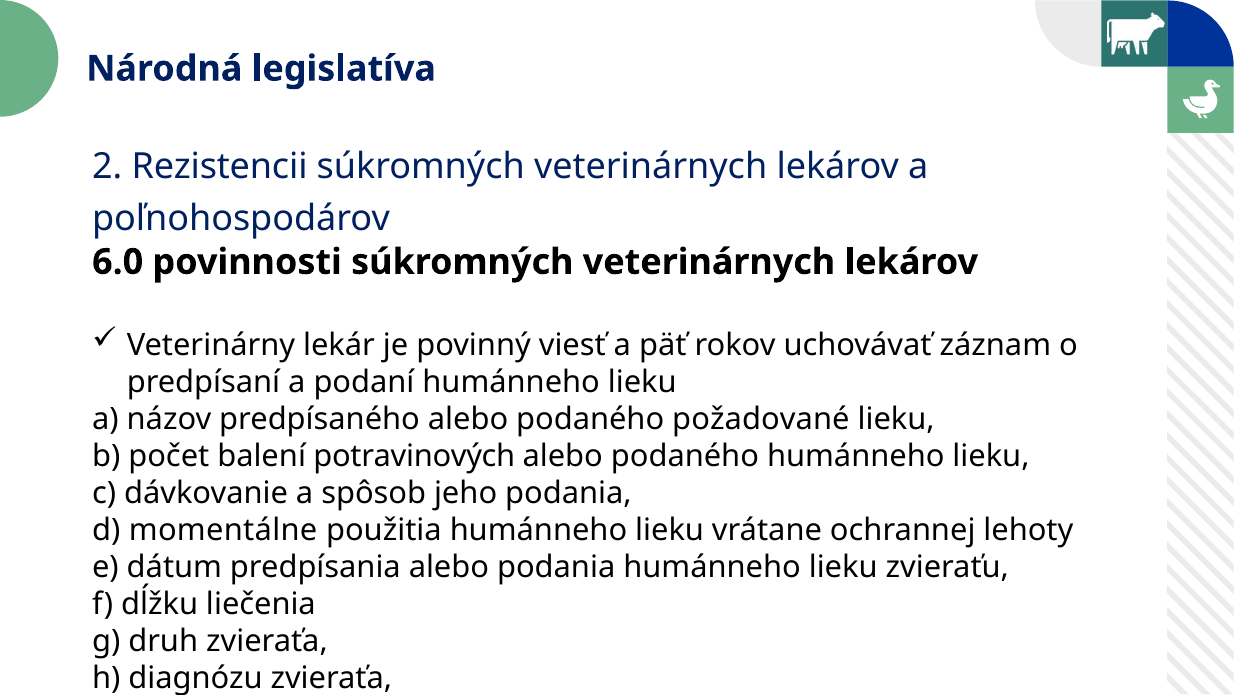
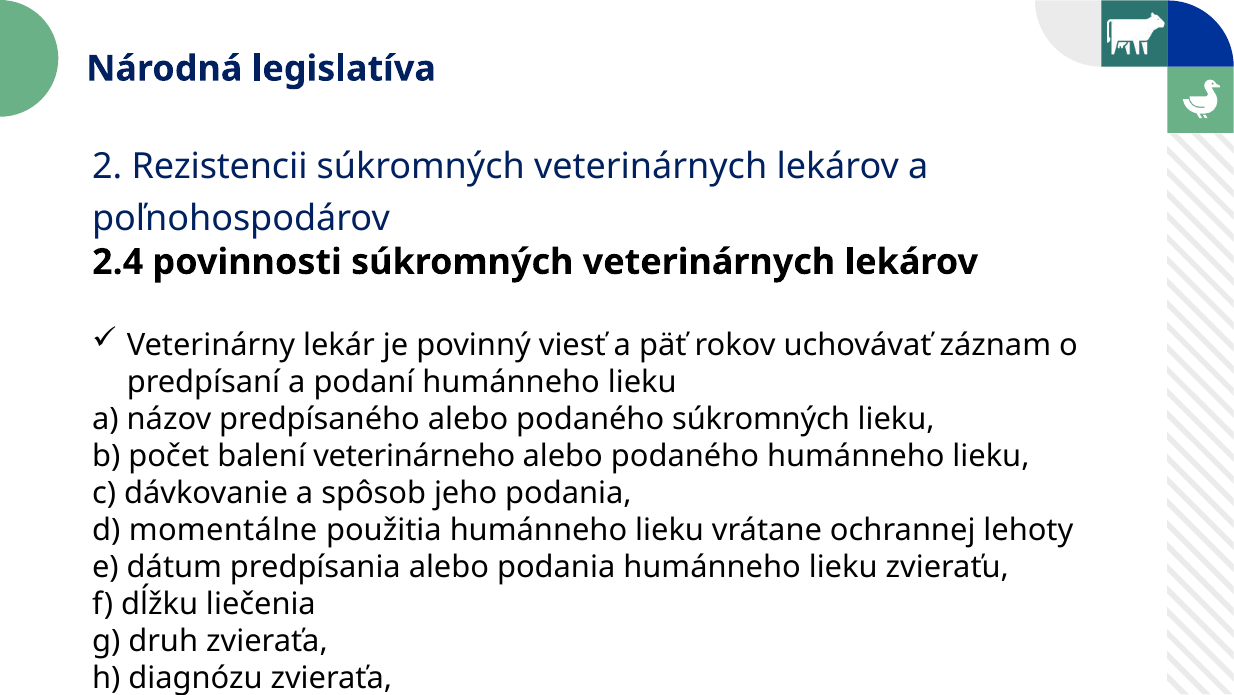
6.0: 6.0 -> 2.4
podaného požadované: požadované -> súkromných
potravinových: potravinových -> veterinárneho
